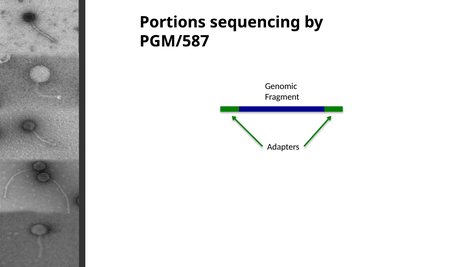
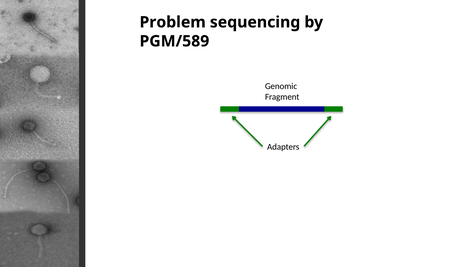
Portions: Portions -> Problem
PGM/587: PGM/587 -> PGM/589
